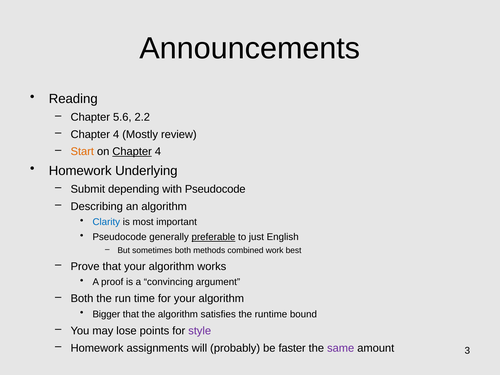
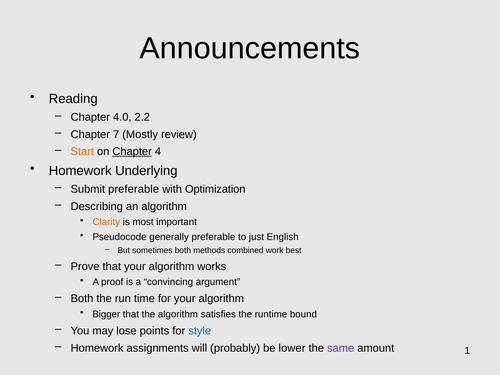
5.6: 5.6 -> 4.0
4 at (116, 134): 4 -> 7
Submit depending: depending -> preferable
with Pseudocode: Pseudocode -> Optimization
Clarity colour: blue -> orange
preferable at (213, 237) underline: present -> none
style colour: purple -> blue
faster: faster -> lower
3: 3 -> 1
